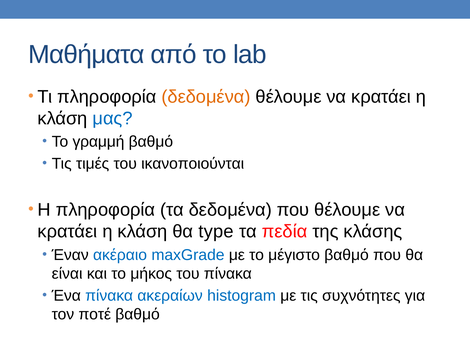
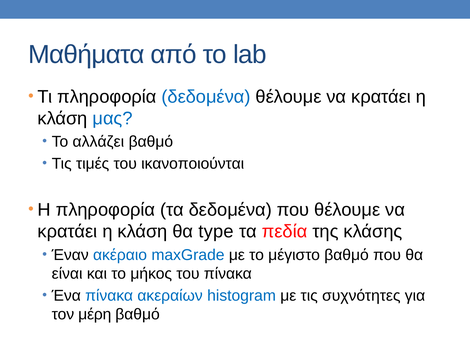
δεδομένα at (206, 97) colour: orange -> blue
γραμμή: γραμμή -> αλλάζει
ποτέ: ποτέ -> μέρη
